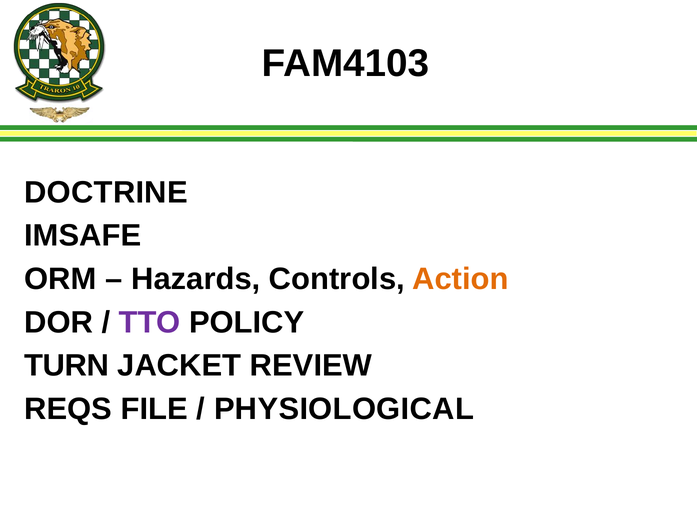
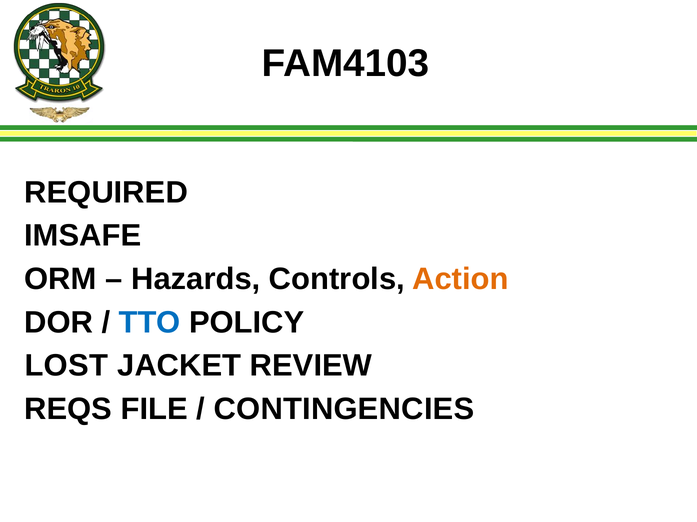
DOCTRINE: DOCTRINE -> REQUIRED
TTO colour: purple -> blue
TURN: TURN -> LOST
PHYSIOLOGICAL: PHYSIOLOGICAL -> CONTINGENCIES
